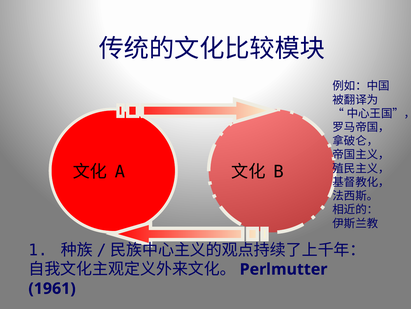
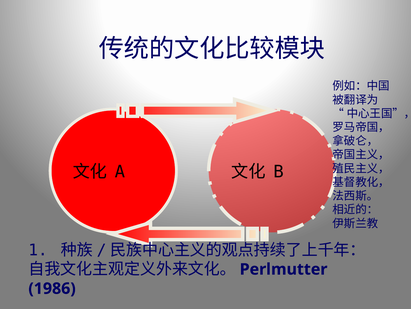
1961: 1961 -> 1986
